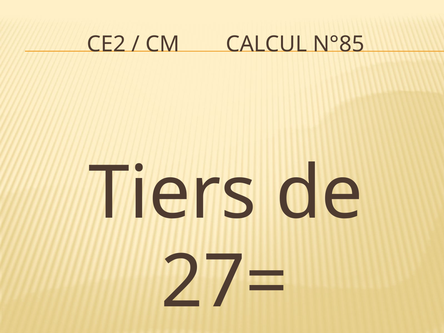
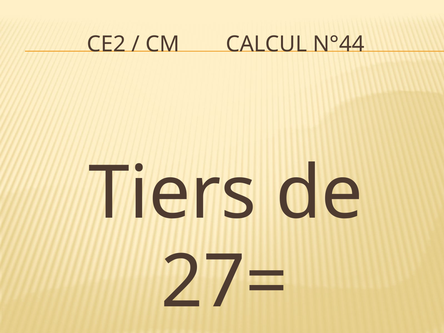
N°85: N°85 -> N°44
